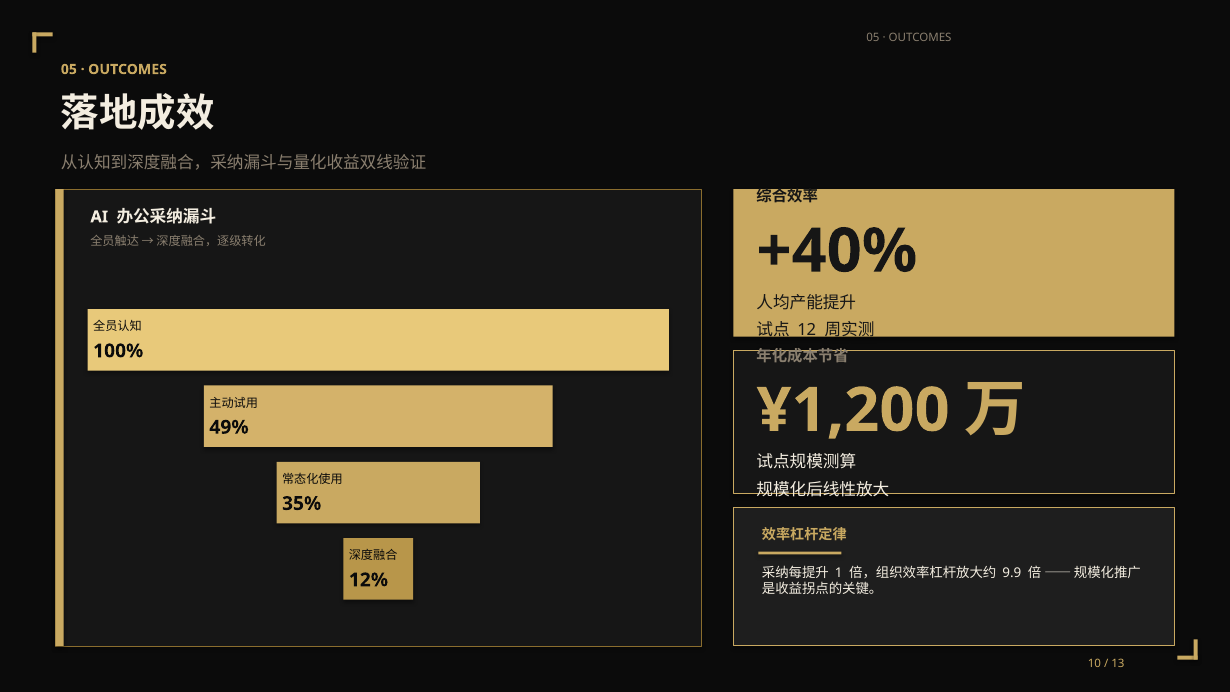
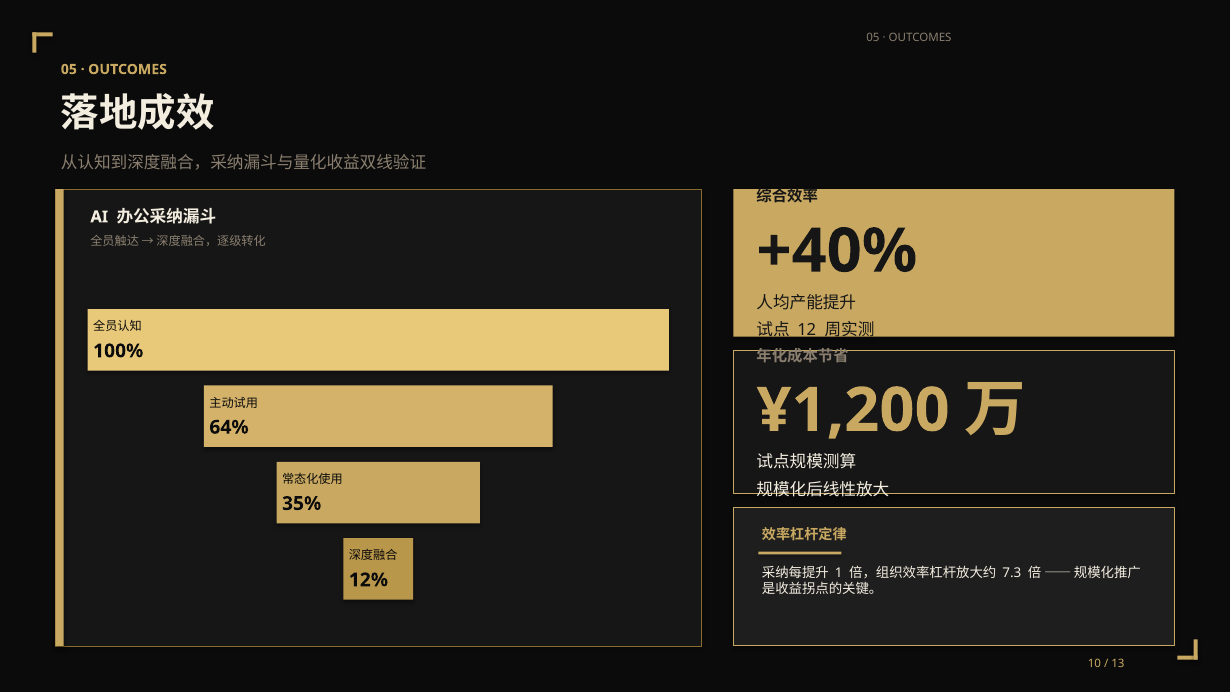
49%: 49% -> 64%
9.9: 9.9 -> 7.3
